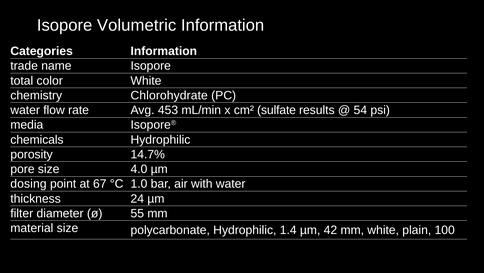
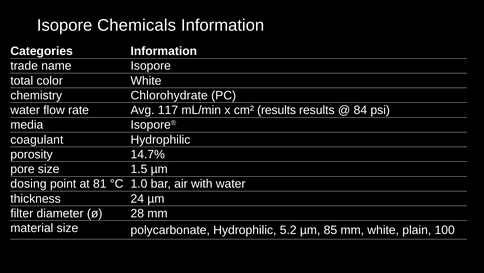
Volumetric: Volumetric -> Chemicals
453: 453 -> 117
cm² sulfate: sulfate -> results
54: 54 -> 84
chemicals: chemicals -> coagulant
4.0: 4.0 -> 1.5
67: 67 -> 81
55: 55 -> 28
1.4: 1.4 -> 5.2
42: 42 -> 85
